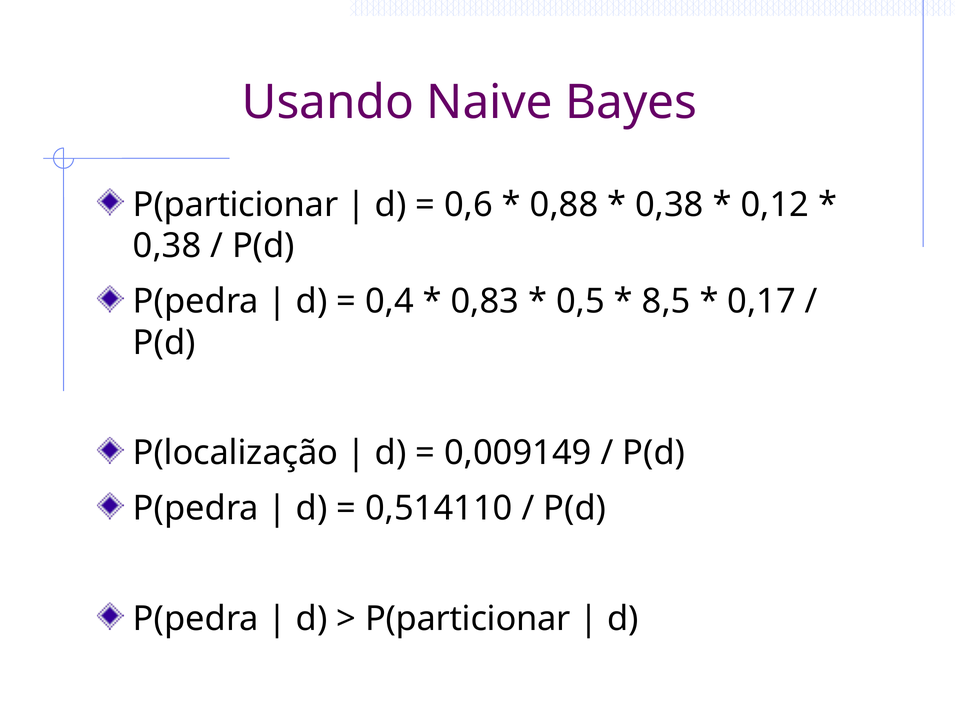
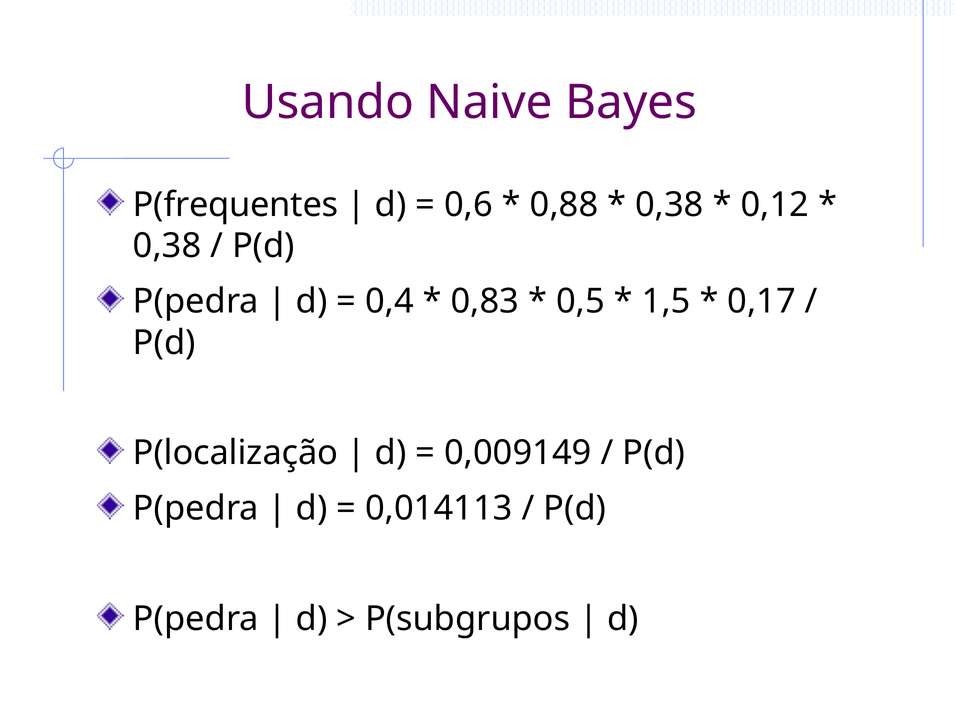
P(particionar at (236, 204): P(particionar -> P(frequentes
8,5: 8,5 -> 1,5
0,514110: 0,514110 -> 0,014113
P(particionar at (468, 618): P(particionar -> P(subgrupos
